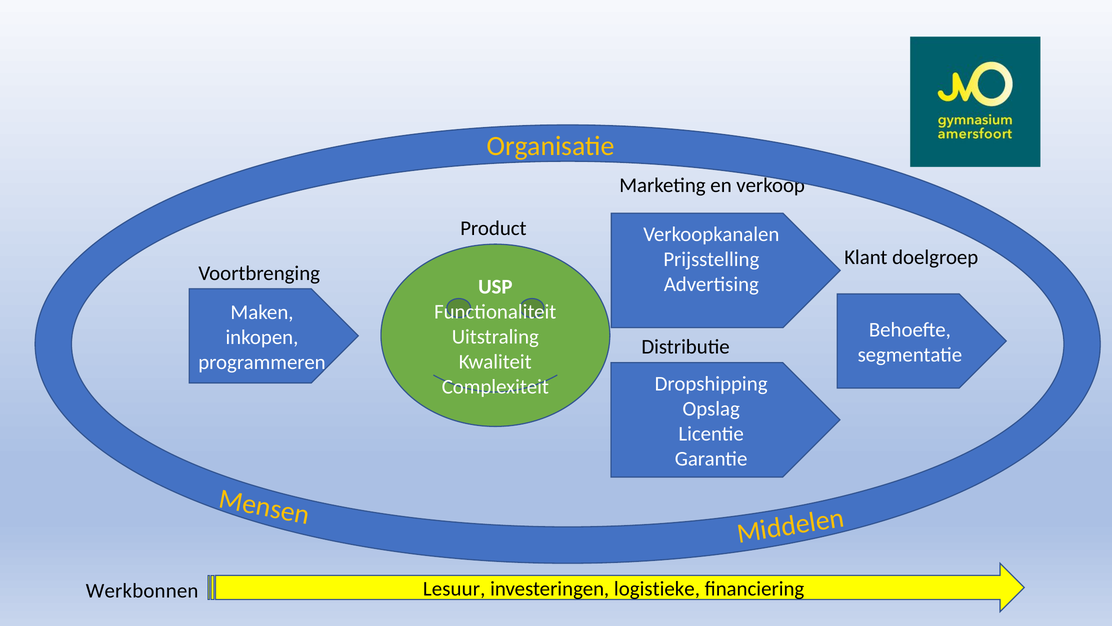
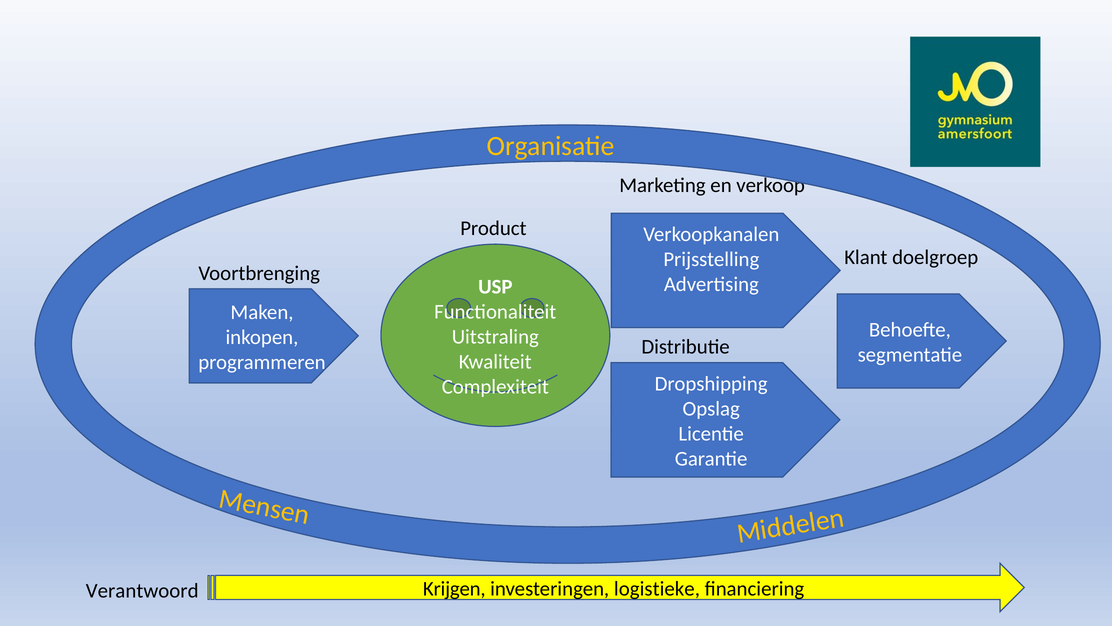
Lesuur: Lesuur -> Krijgen
Werkbonnen: Werkbonnen -> Verantwoord
